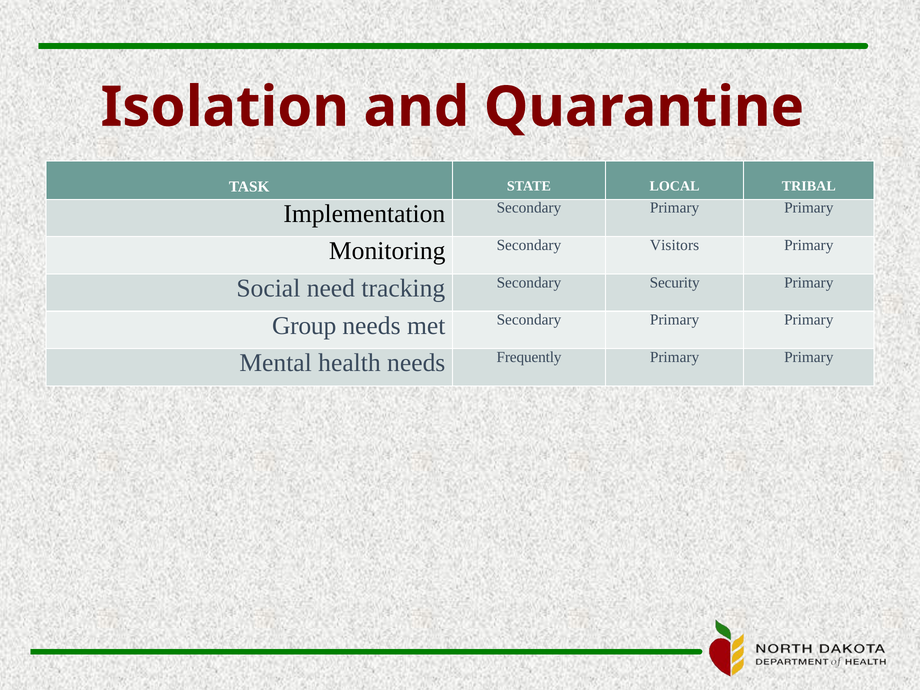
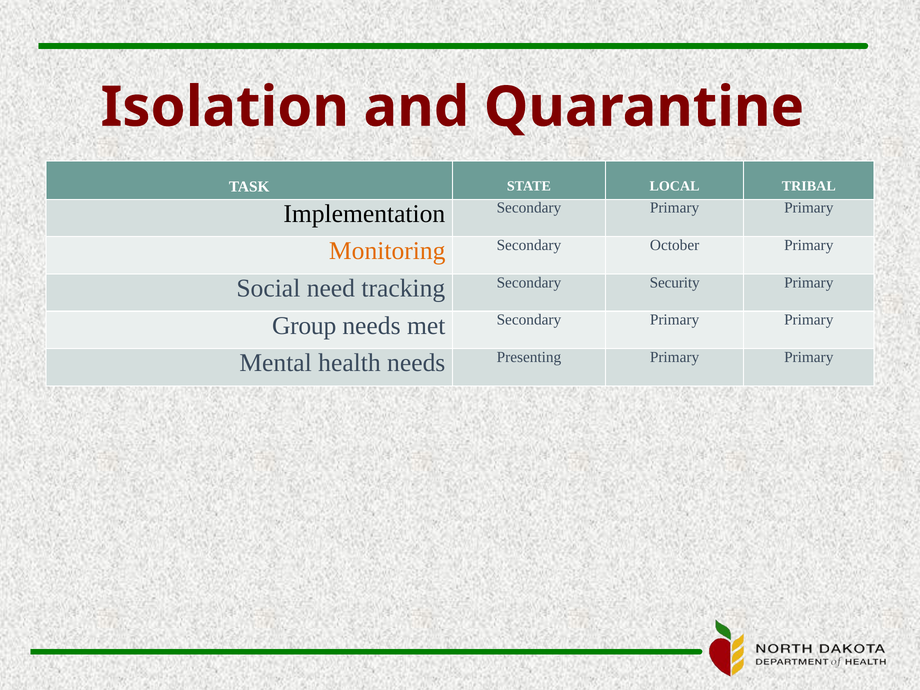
Monitoring colour: black -> orange
Visitors: Visitors -> October
Frequently: Frequently -> Presenting
